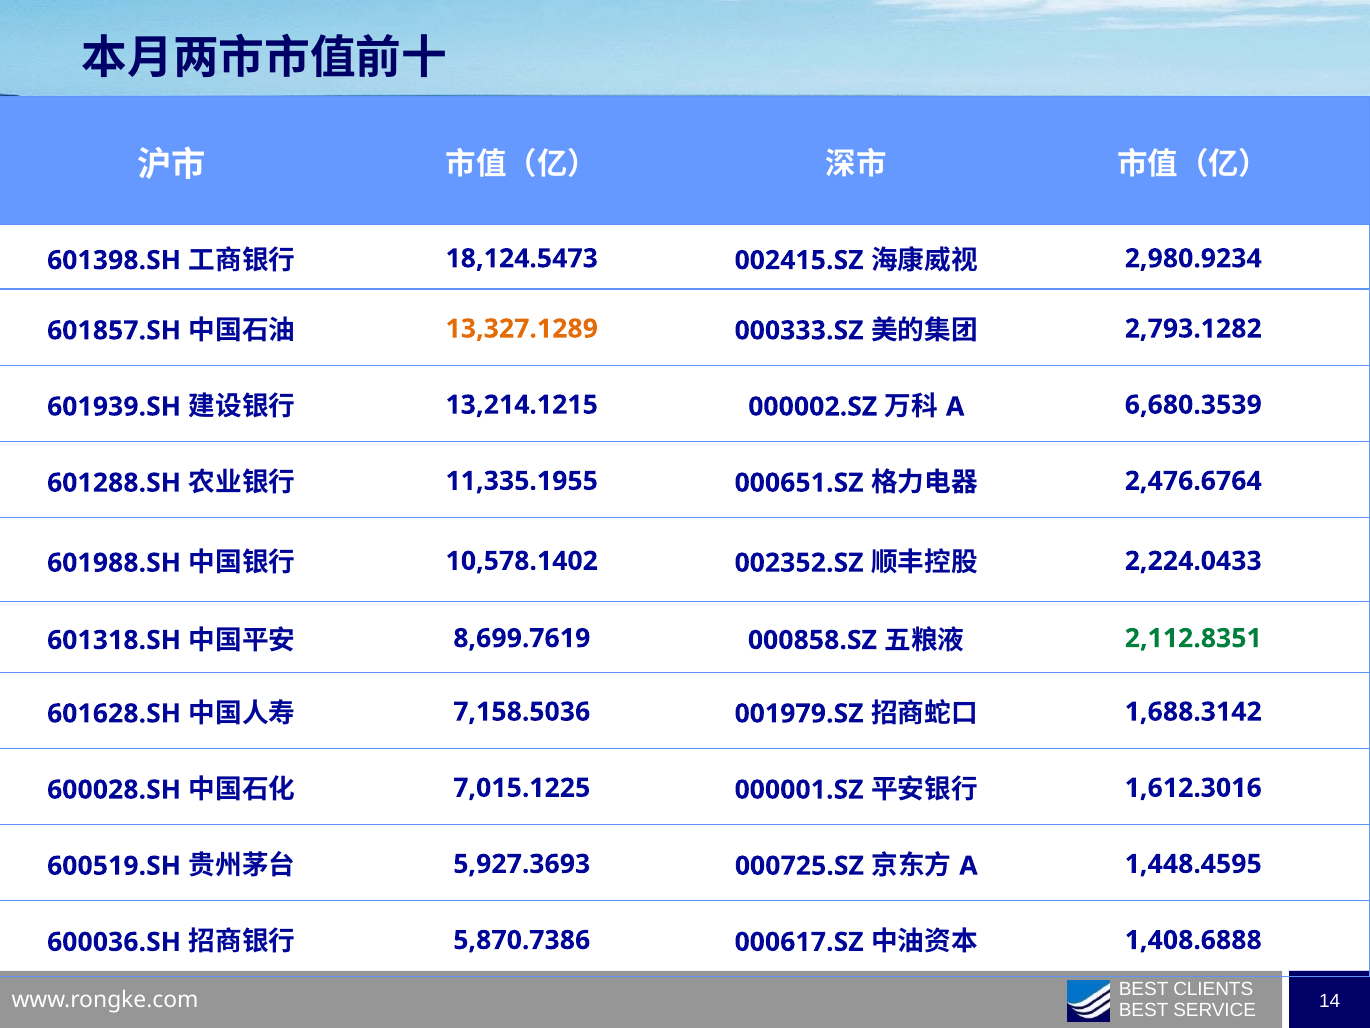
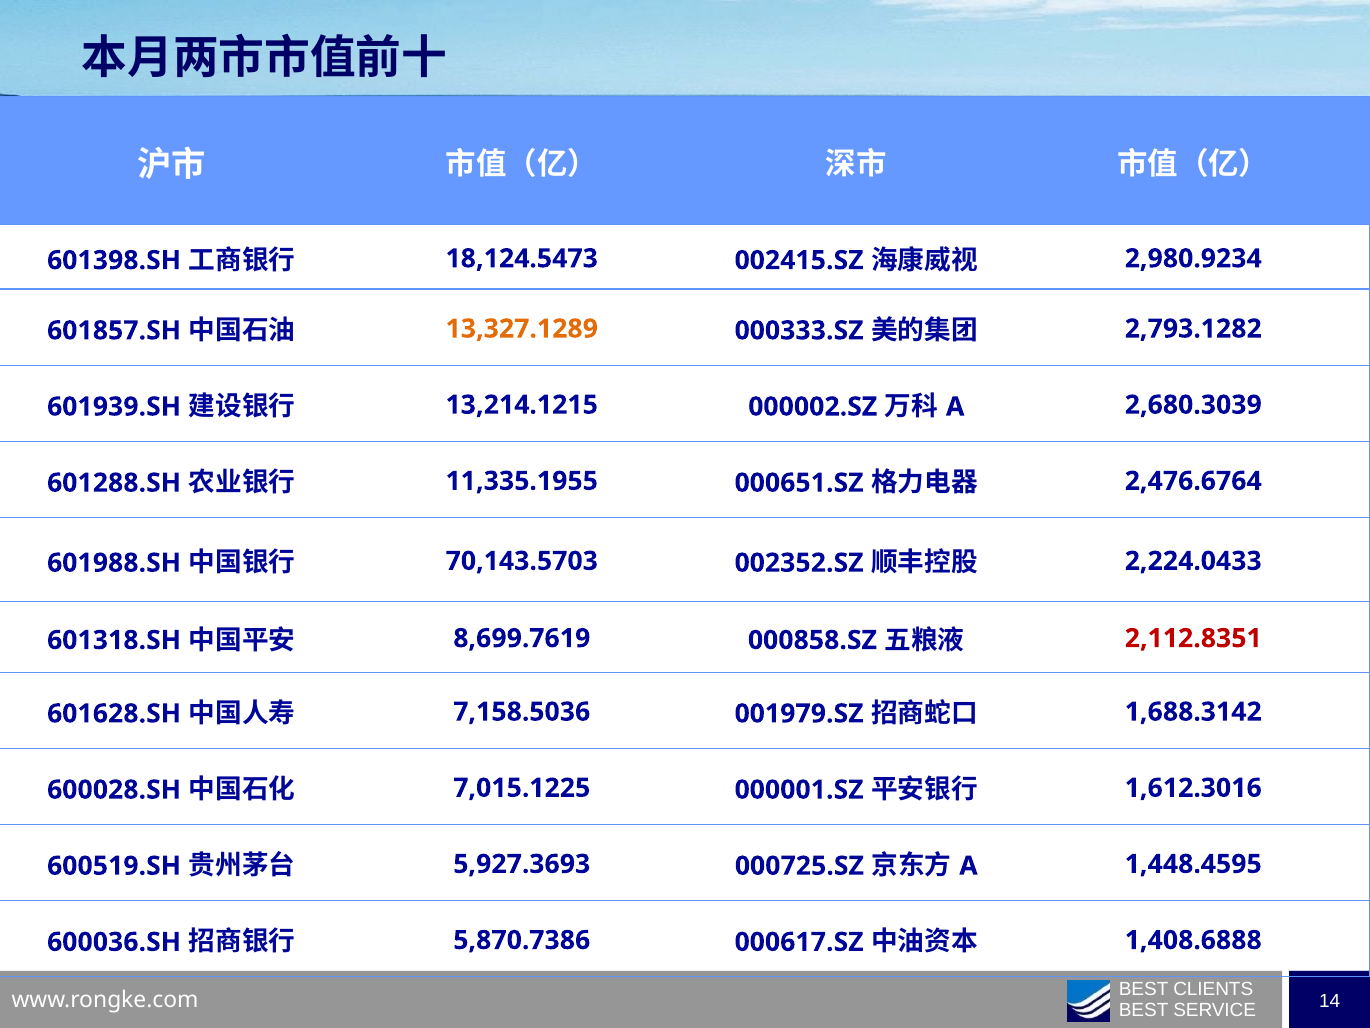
6,680.3539: 6,680.3539 -> 2,680.3039
10,578.1402: 10,578.1402 -> 70,143.5703
2,112.8351 colour: green -> red
